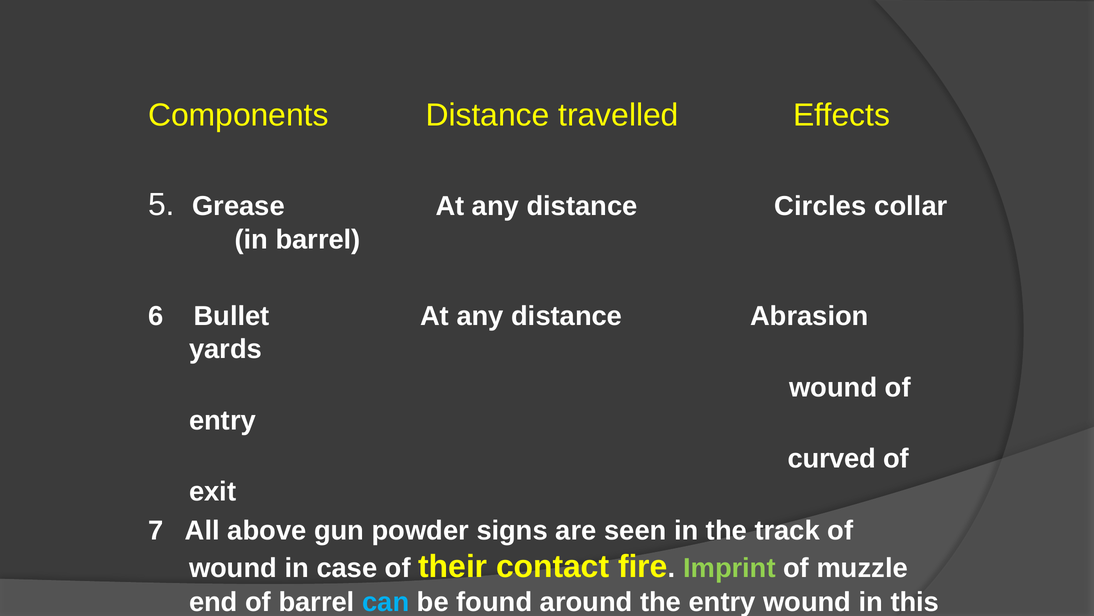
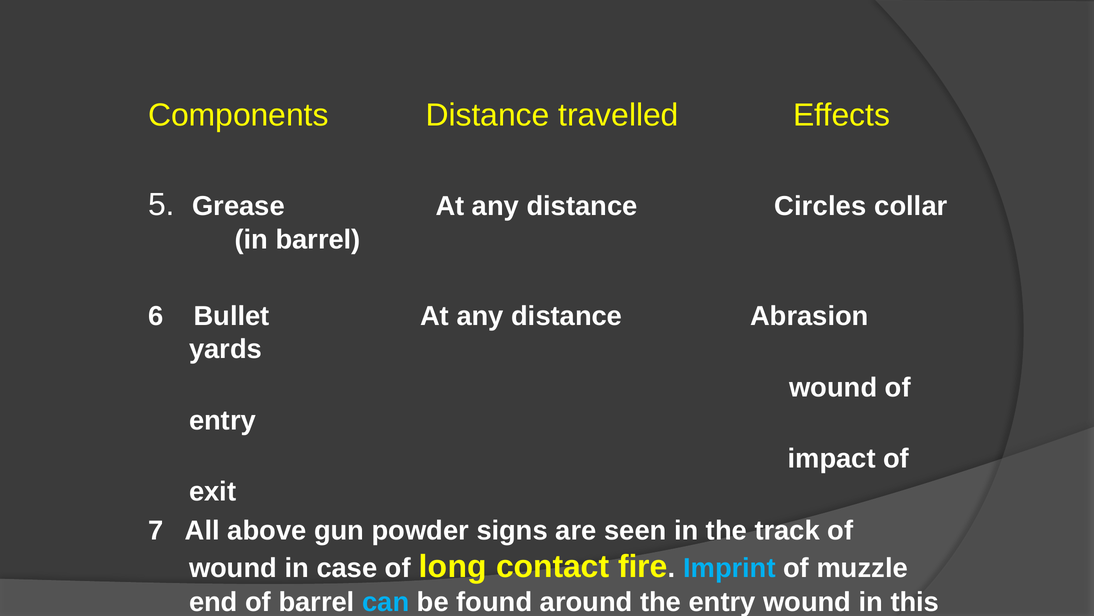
curved: curved -> impact
their: their -> long
Imprint colour: light green -> light blue
